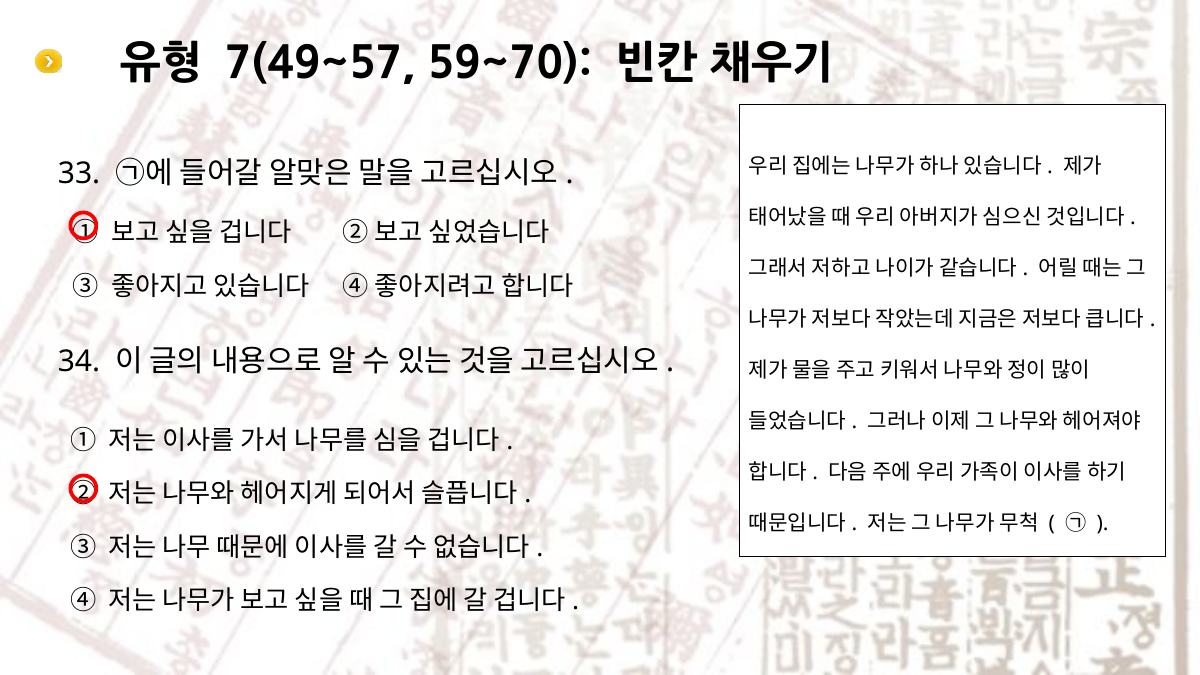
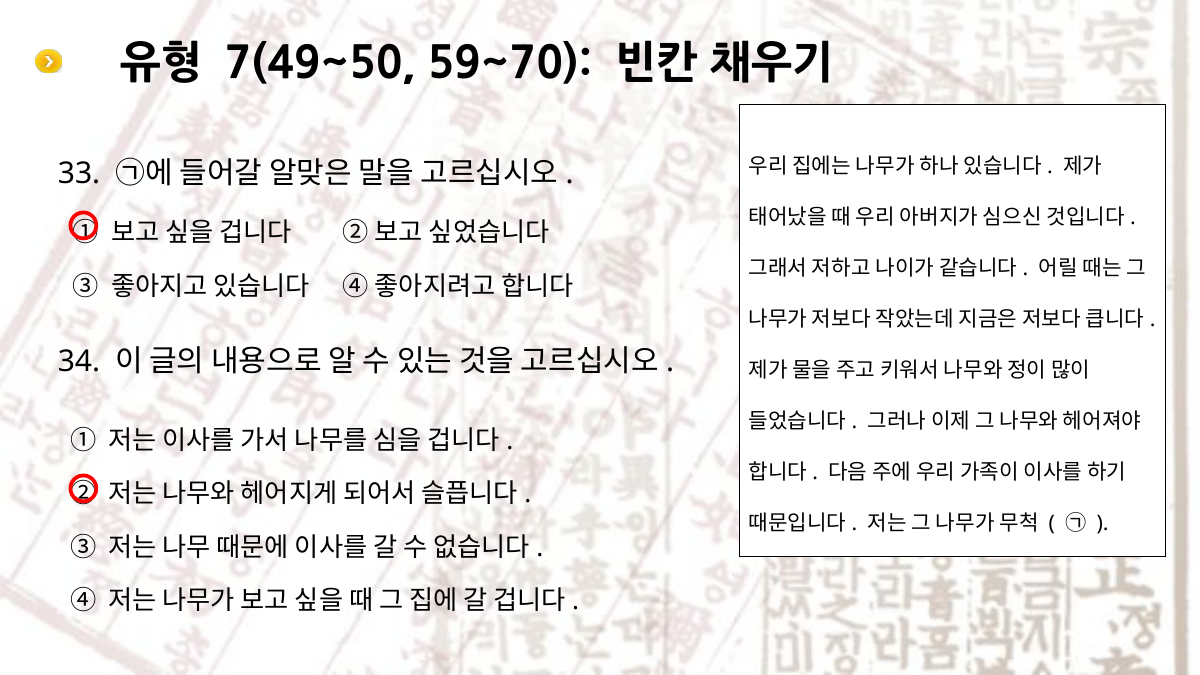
7(49~57: 7(49~57 -> 7(49~50
